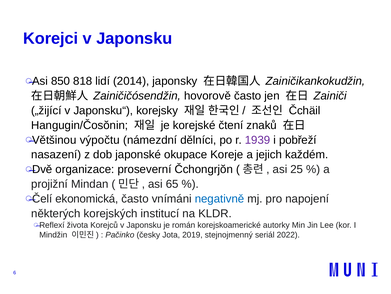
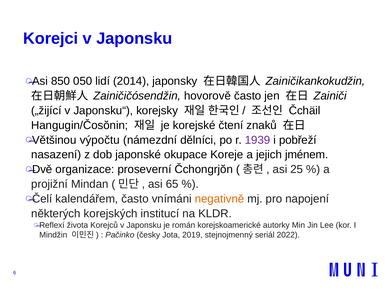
818: 818 -> 050
každém: každém -> jménem
ekonomická: ekonomická -> kalendářem
negativně colour: blue -> orange
